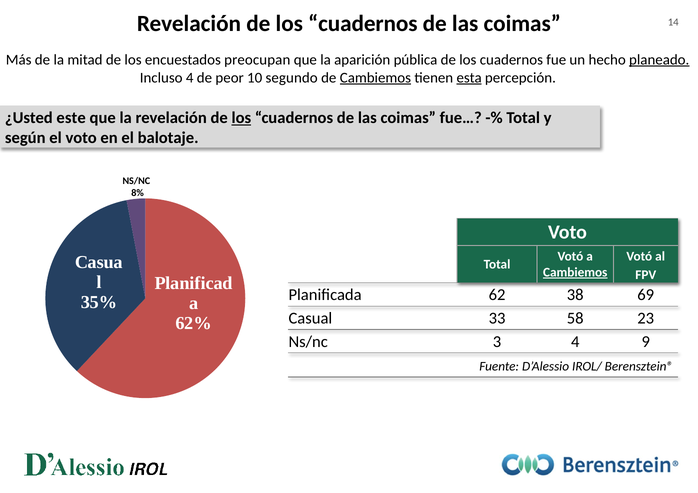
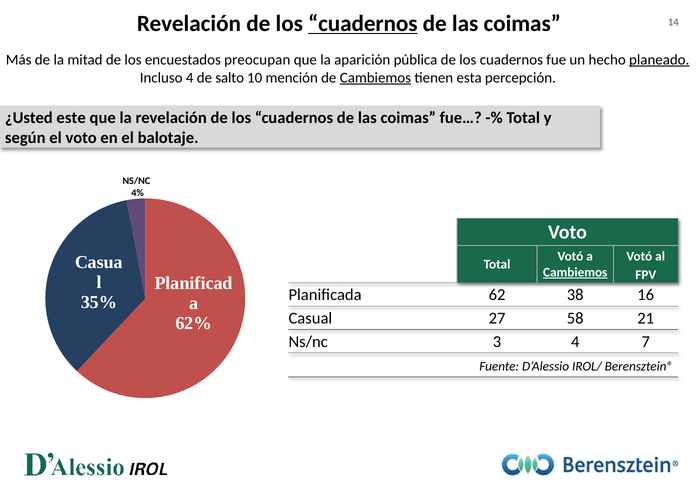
cuadernos at (363, 24) underline: none -> present
peor: peor -> salto
segundo: segundo -> mención
esta underline: present -> none
los at (241, 118) underline: present -> none
8%: 8% -> 4%
69: 69 -> 16
33: 33 -> 27
23: 23 -> 21
9: 9 -> 7
